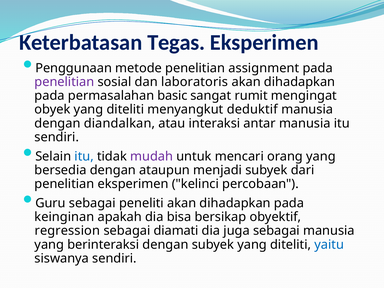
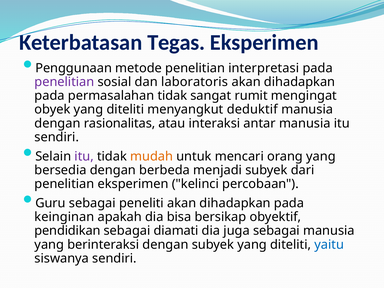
assignment: assignment -> interpretasi
permasalahan basic: basic -> tidak
diandalkan: diandalkan -> rasionalitas
itu at (84, 156) colour: blue -> purple
mudah colour: purple -> orange
ataupun: ataupun -> berbeda
regression: regression -> pendidikan
